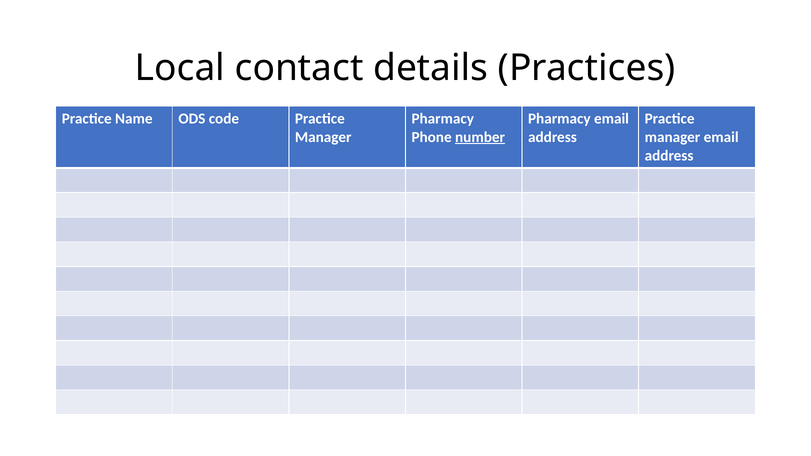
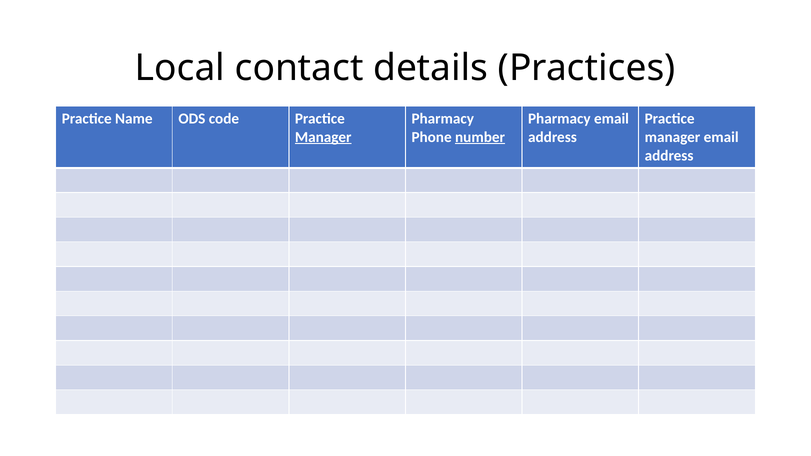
Manager at (323, 137) underline: none -> present
